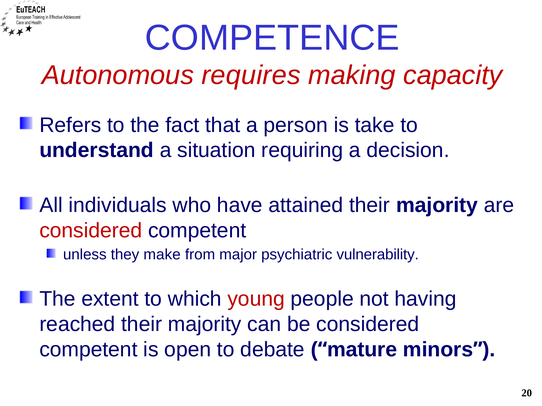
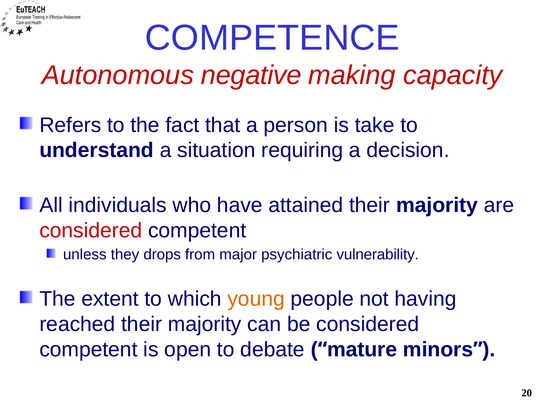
requires: requires -> negative
make: make -> drops
young colour: red -> orange
